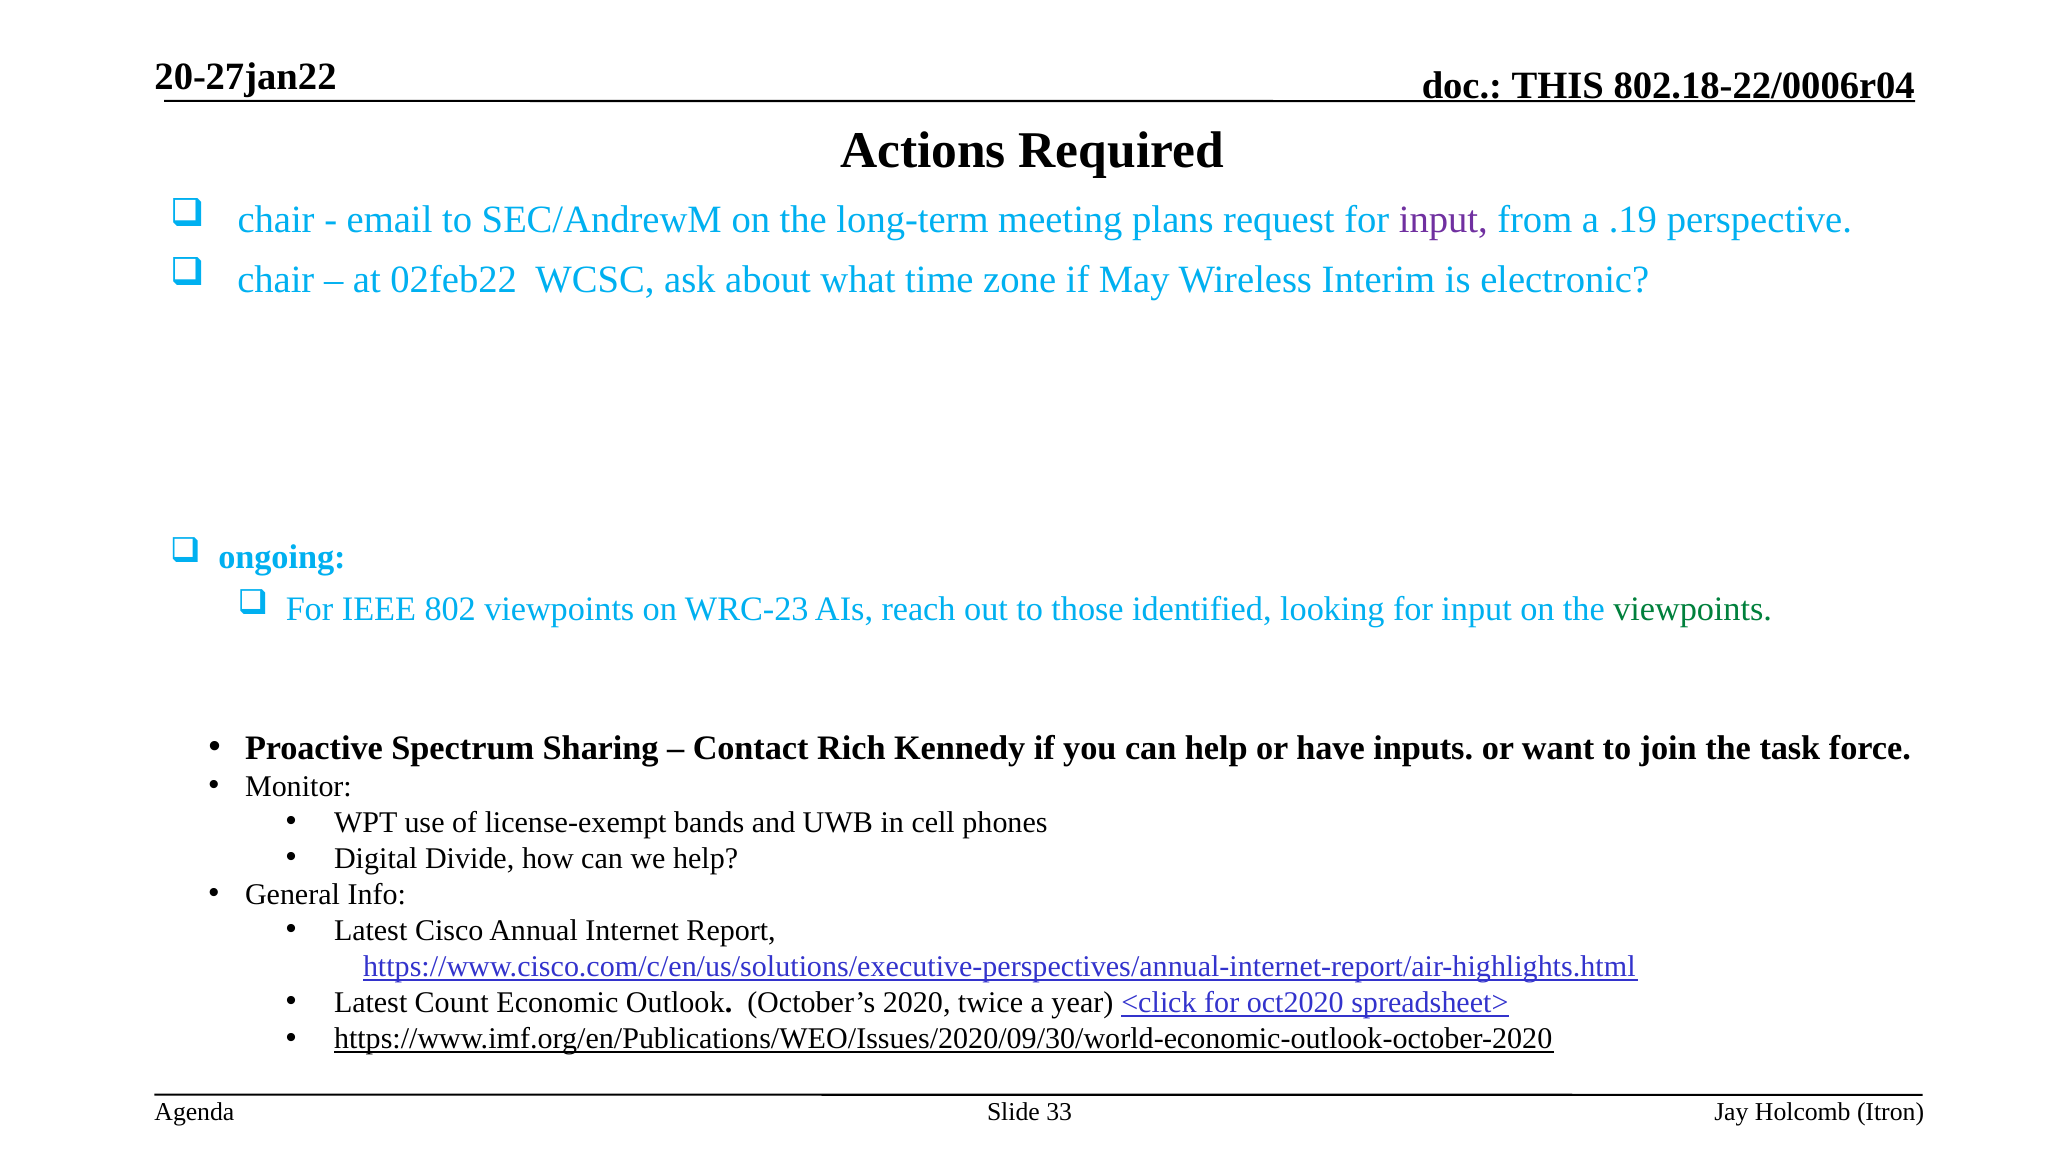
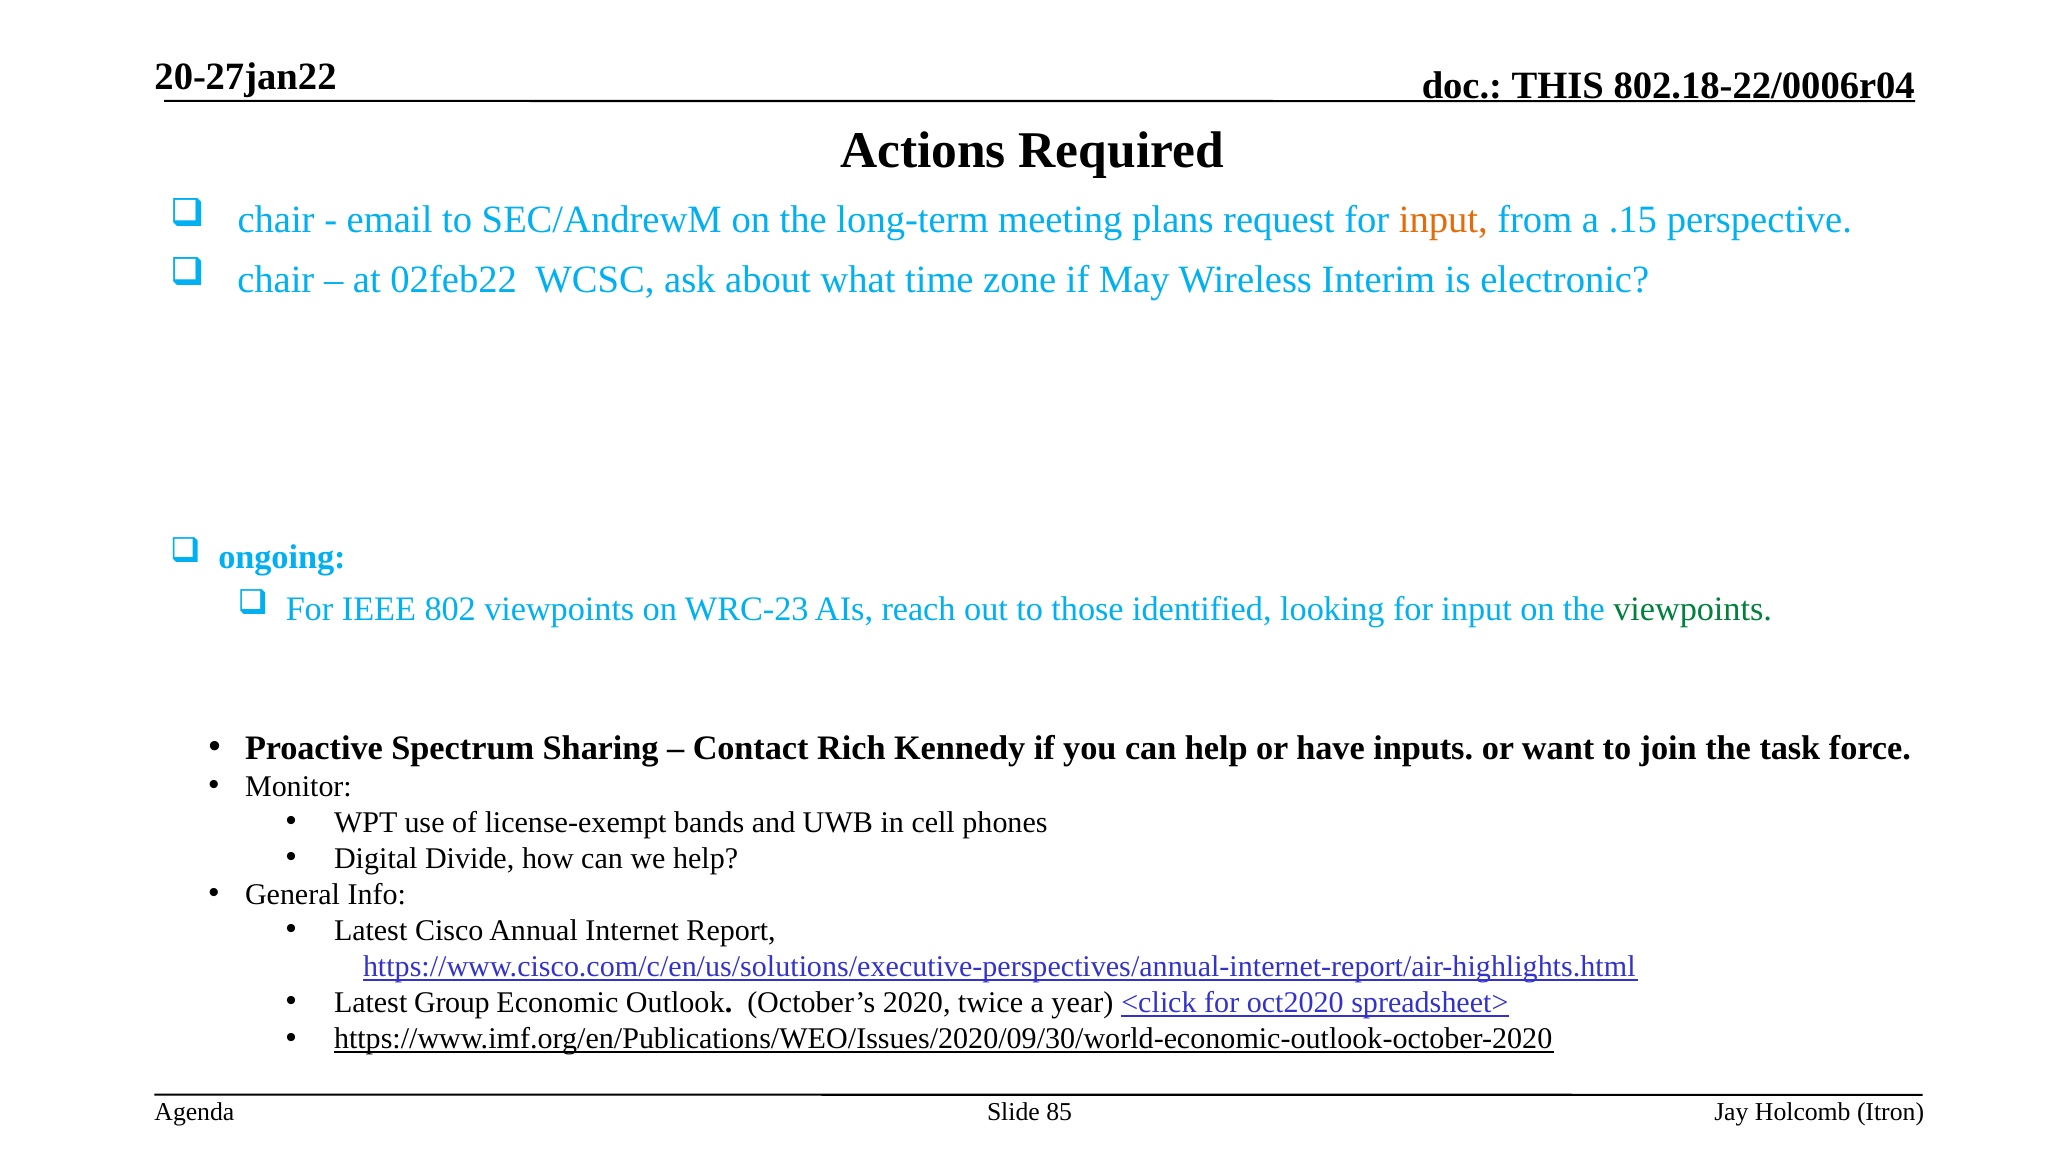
input at (1443, 220) colour: purple -> orange
.19: .19 -> .15
Count: Count -> Group
33: 33 -> 85
